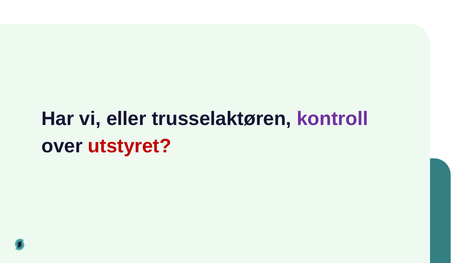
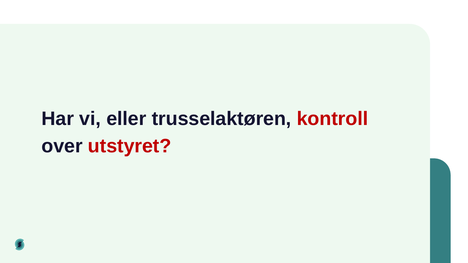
kontroll colour: purple -> red
